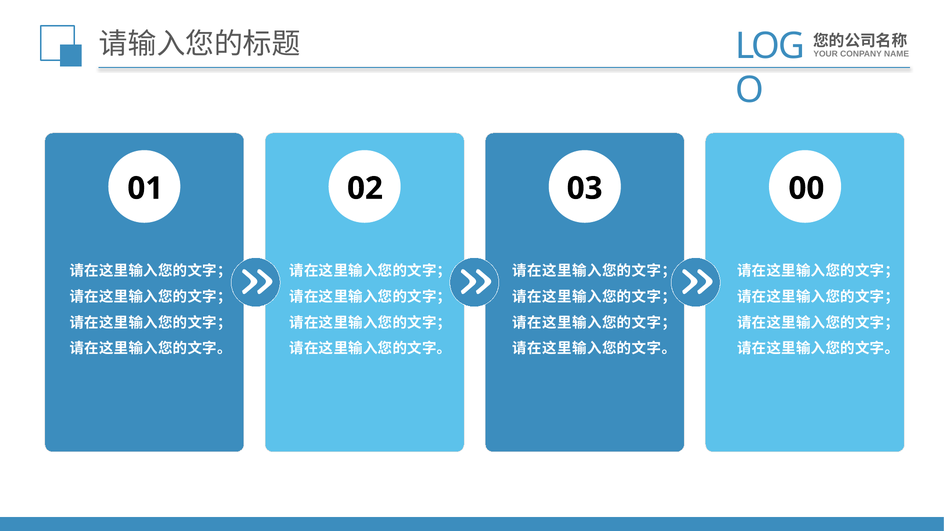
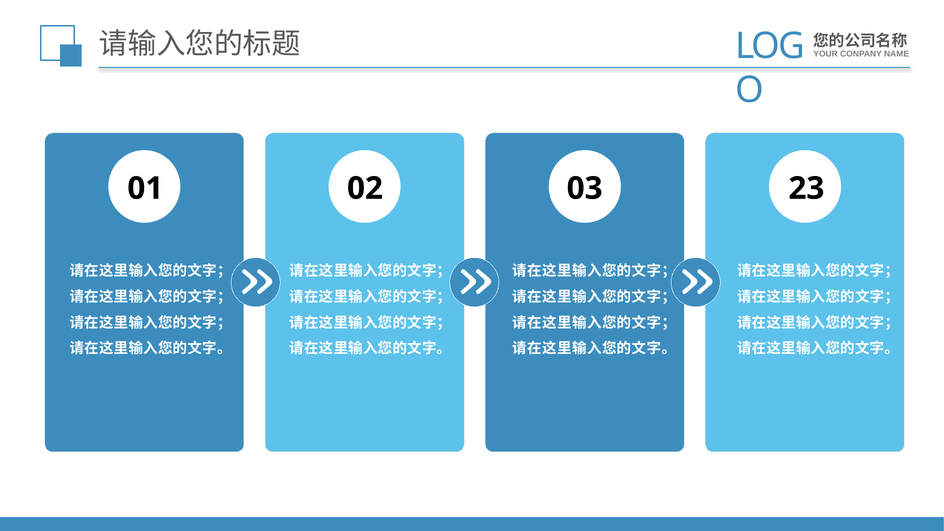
00: 00 -> 23
